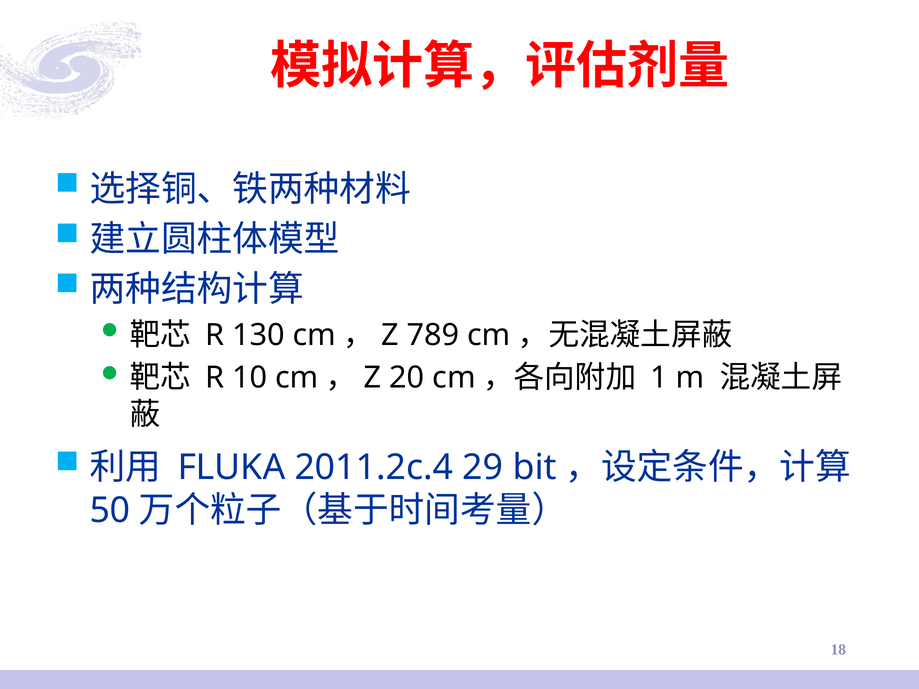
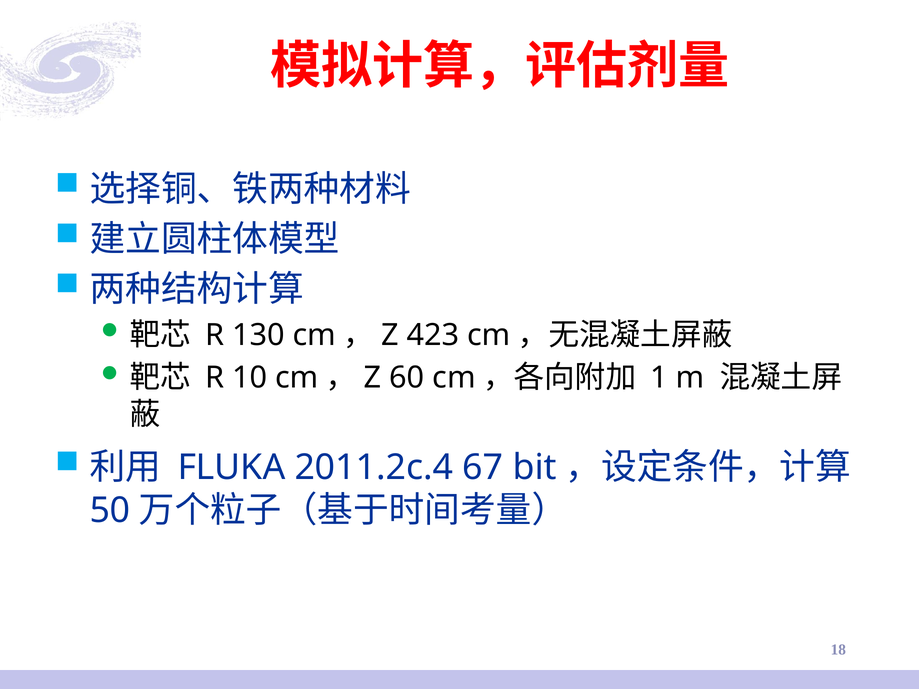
789: 789 -> 423
20: 20 -> 60
29: 29 -> 67
